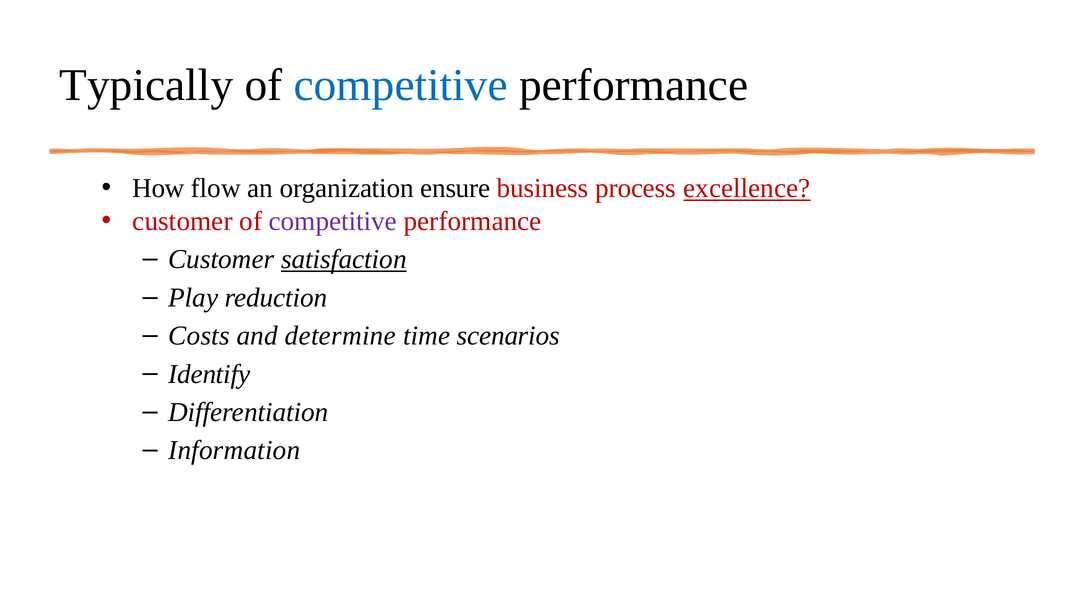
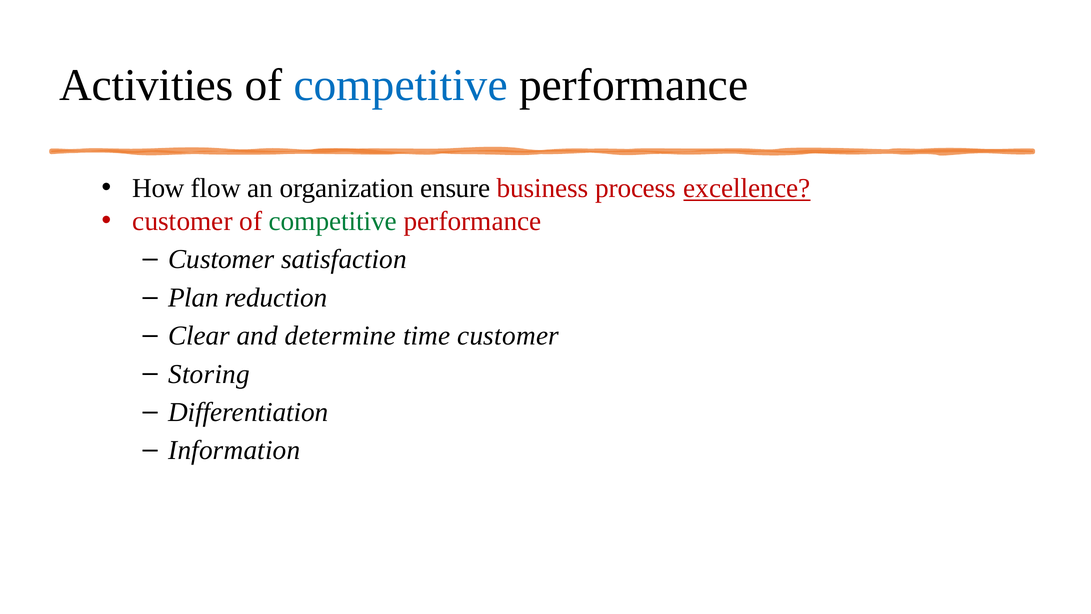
Typically: Typically -> Activities
competitive at (333, 221) colour: purple -> green
satisfaction underline: present -> none
Play: Play -> Plan
Costs: Costs -> Clear
time scenarios: scenarios -> customer
Identify: Identify -> Storing
